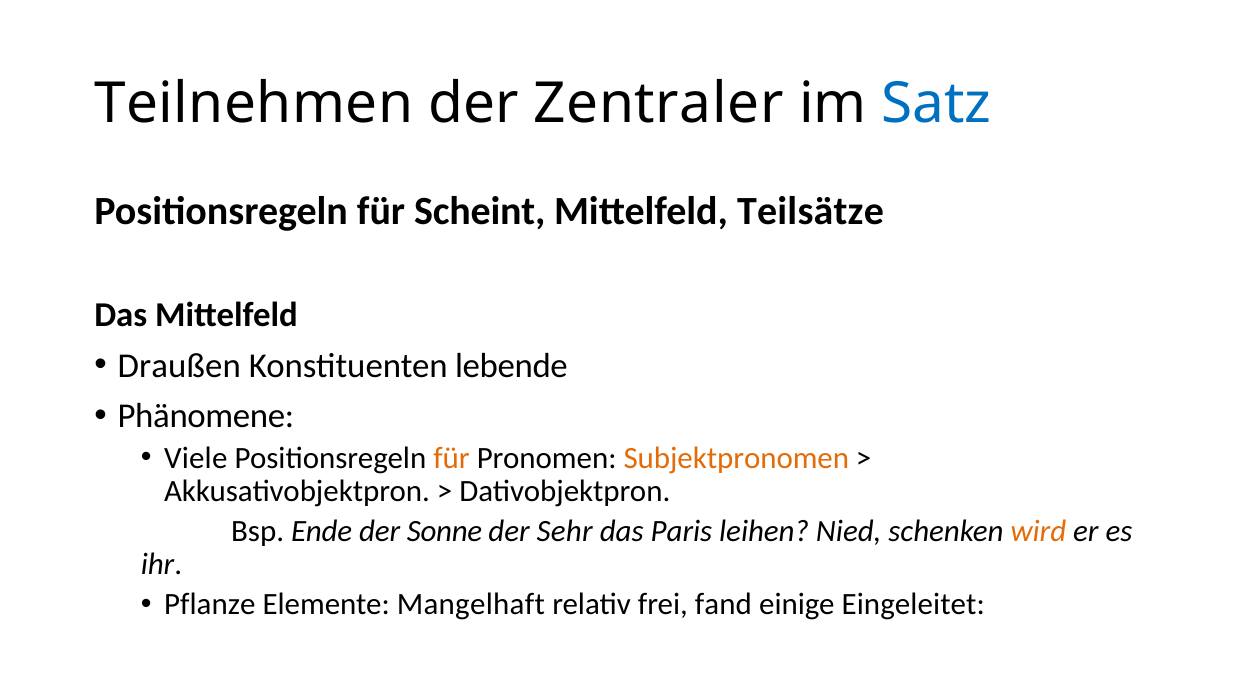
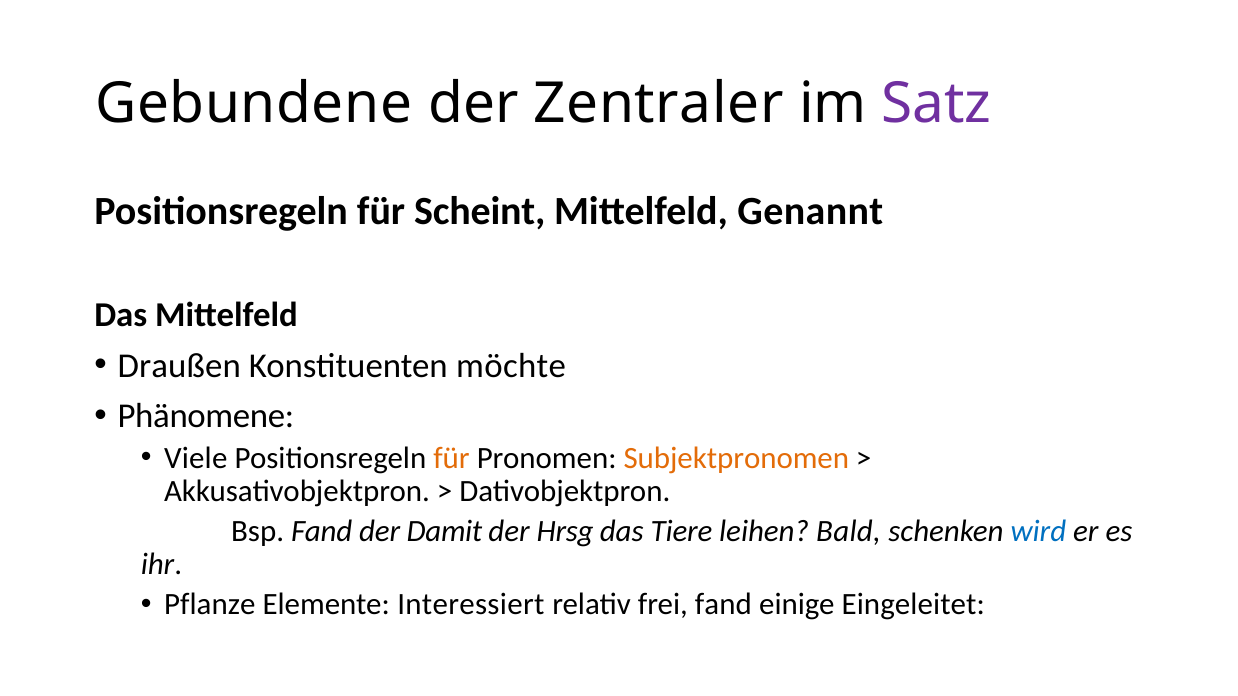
Teilnehmen: Teilnehmen -> Gebundene
Satz colour: blue -> purple
Teilsätze: Teilsätze -> Genannt
lebende: lebende -> möchte
Bsp Ende: Ende -> Fand
Sonne: Sonne -> Damit
Sehr: Sehr -> Hrsg
Paris: Paris -> Tiere
Nied: Nied -> Bald
wird colour: orange -> blue
Mangelhaft: Mangelhaft -> Interessiert
